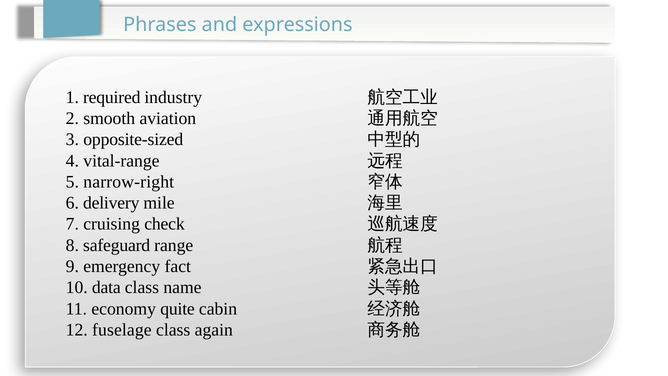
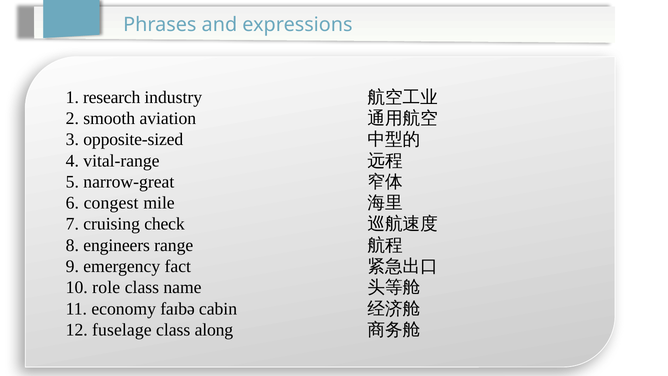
required: required -> research
narrow-right: narrow-right -> narrow-great
delivery: delivery -> congest
safeguard: safeguard -> engineers
data: data -> role
quite: quite -> faɪbə
again: again -> along
